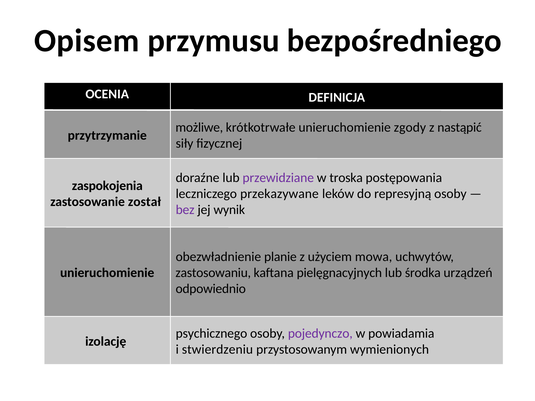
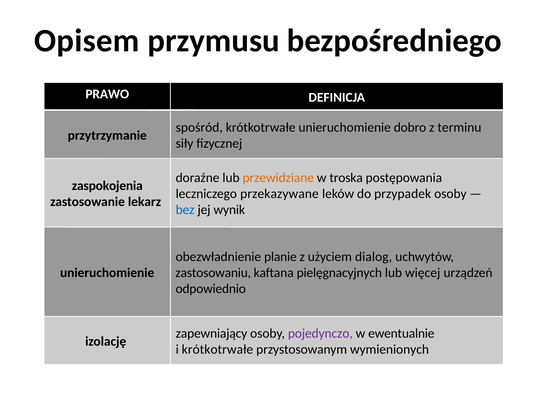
OCENIA: OCENIA -> PRAWO
możliwe: możliwe -> spośród
zgody: zgody -> dobro
nastąpić: nastąpić -> terminu
przewidziane colour: purple -> orange
represyjną: represyjną -> przypadek
został: został -> lekarz
bez colour: purple -> blue
mowa: mowa -> dialog
środka: środka -> więcej
psychicznego: psychicznego -> zapewniający
powiadamia: powiadamia -> ewentualnie
i stwierdzeniu: stwierdzeniu -> krótkotrwałe
